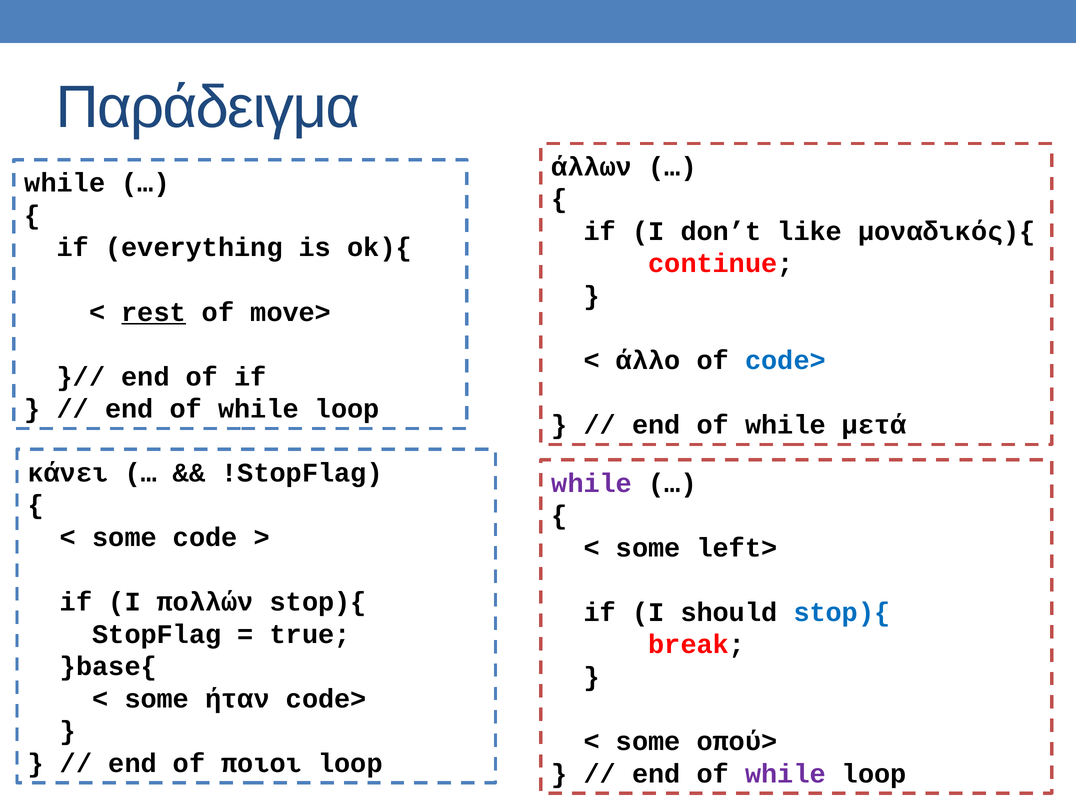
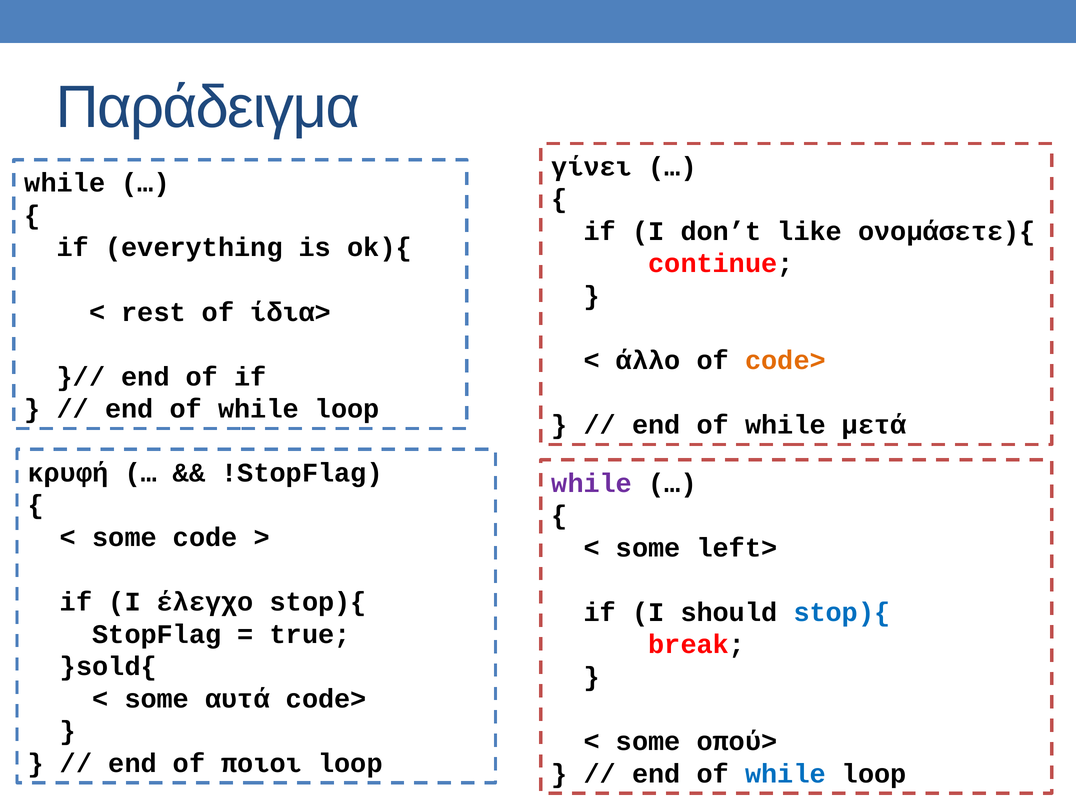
άλλων: άλλων -> γίνει
μοναδικός){: μοναδικός){ -> ονομάσετε){
rest underline: present -> none
move>: move> -> ίδια>
code> at (785, 360) colour: blue -> orange
κάνει: κάνει -> κρυφή
πολλών: πολλών -> έλεγχο
}base{: }base{ -> }sold{
ήταν: ήταν -> αυτά
while at (785, 774) colour: purple -> blue
